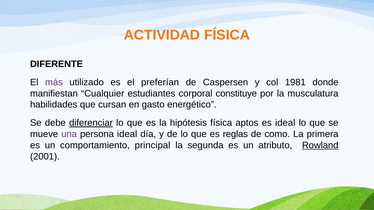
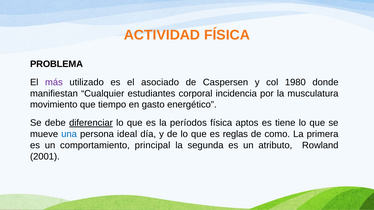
DIFERENTE: DIFERENTE -> PROBLEMA
preferían: preferían -> asociado
1981: 1981 -> 1980
constituye: constituye -> incidencia
habilidades: habilidades -> movimiento
cursan: cursan -> tiempo
hipótesis: hipótesis -> períodos
es ideal: ideal -> tiene
una colour: purple -> blue
Rowland underline: present -> none
